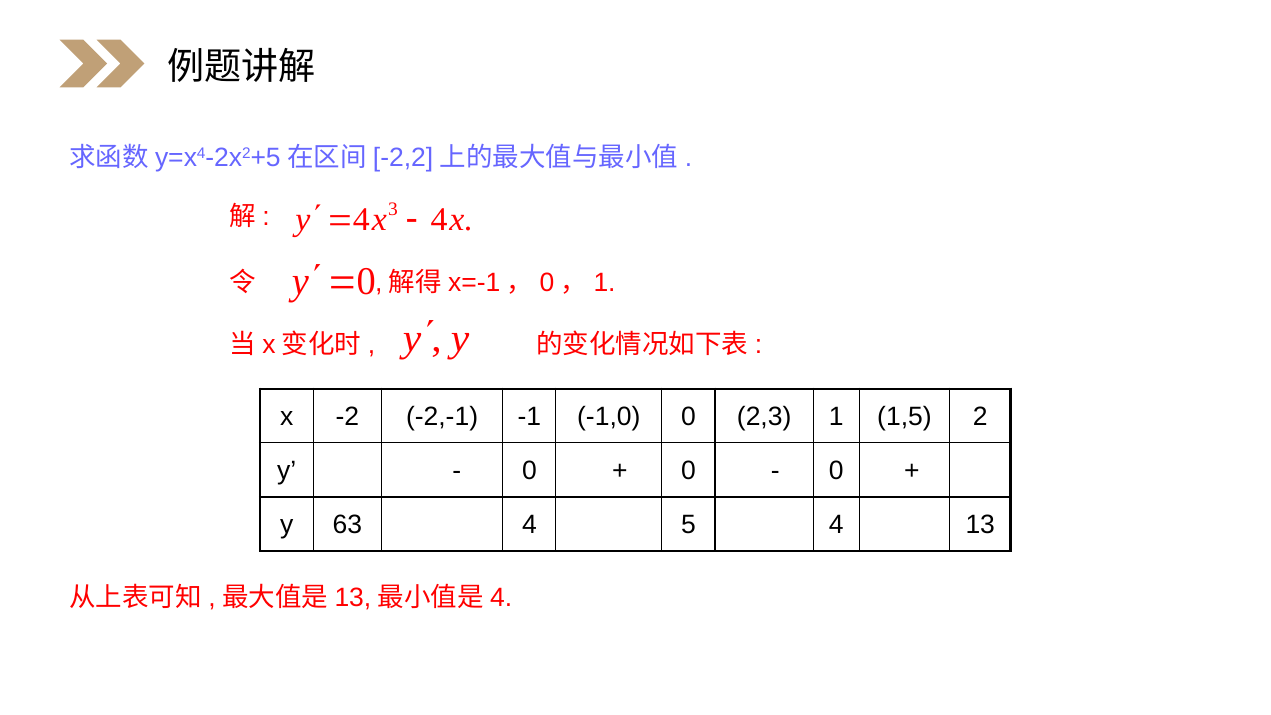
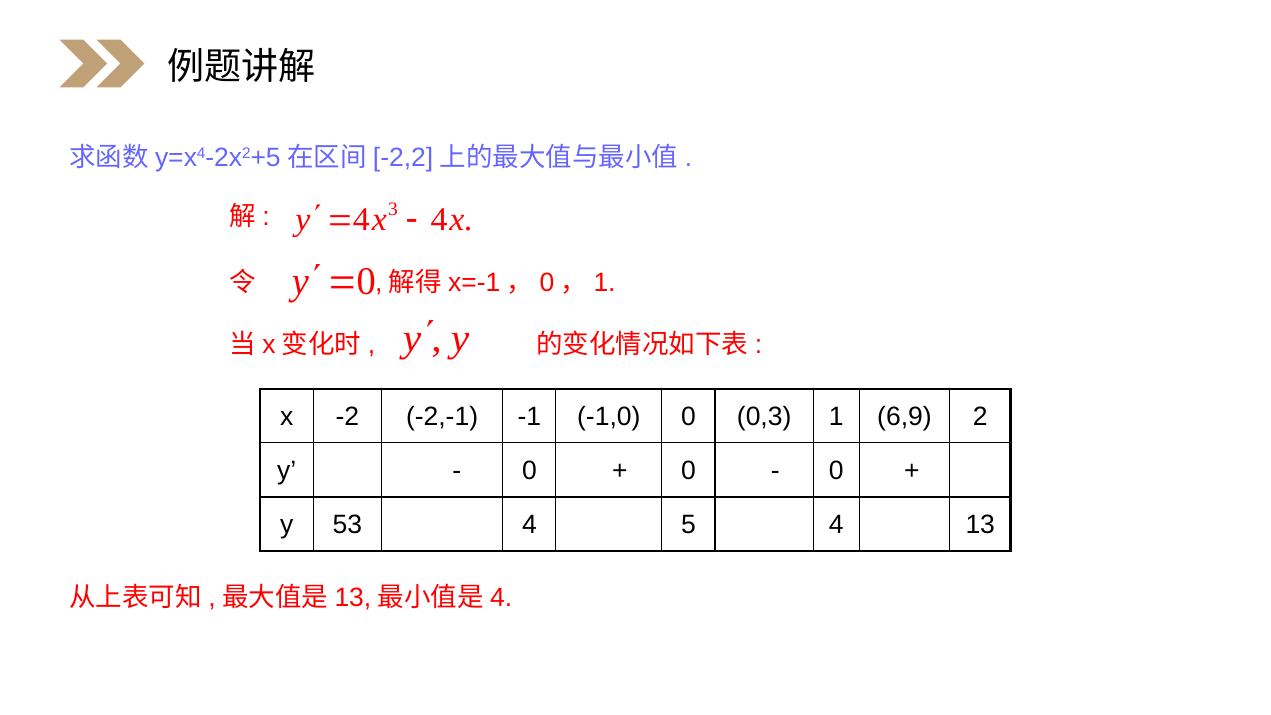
2,3: 2,3 -> 0,3
1,5: 1,5 -> 6,9
63: 63 -> 53
